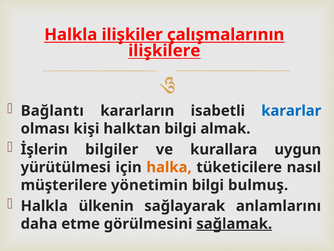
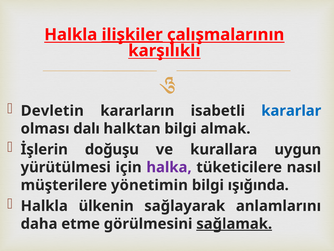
ilişkiler underline: none -> present
ilişkilere: ilişkilere -> karşılıklı
Bağlantı: Bağlantı -> Devletin
kişi: kişi -> dalı
bilgiler: bilgiler -> doğuşu
halka colour: orange -> purple
bulmuş: bulmuş -> ışığında
